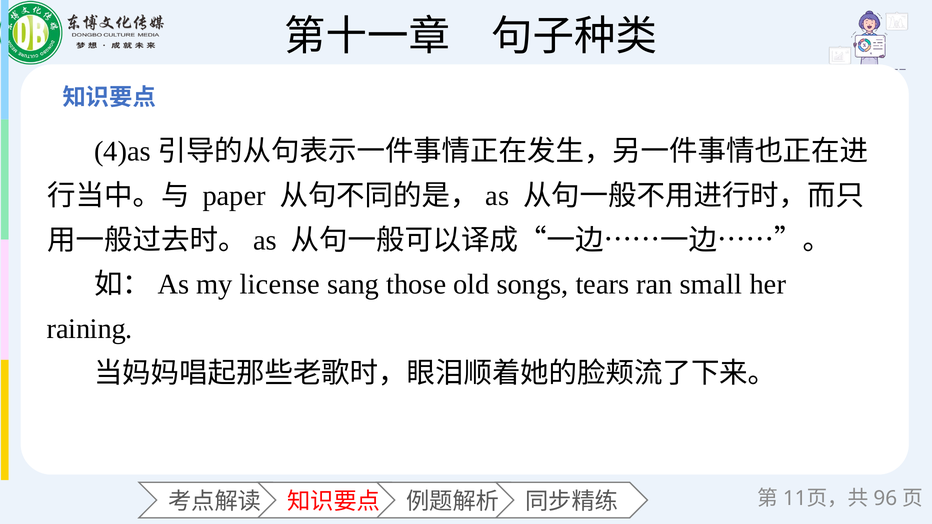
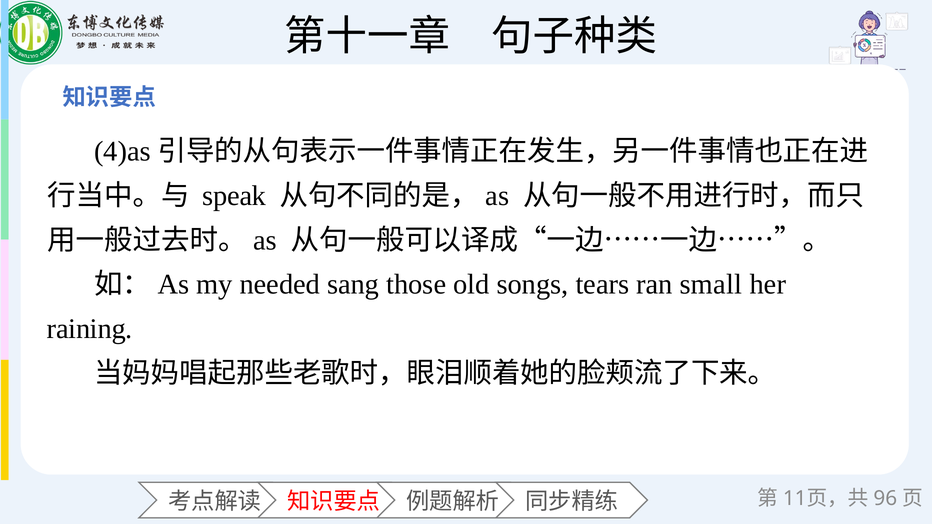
paper: paper -> speak
license: license -> needed
